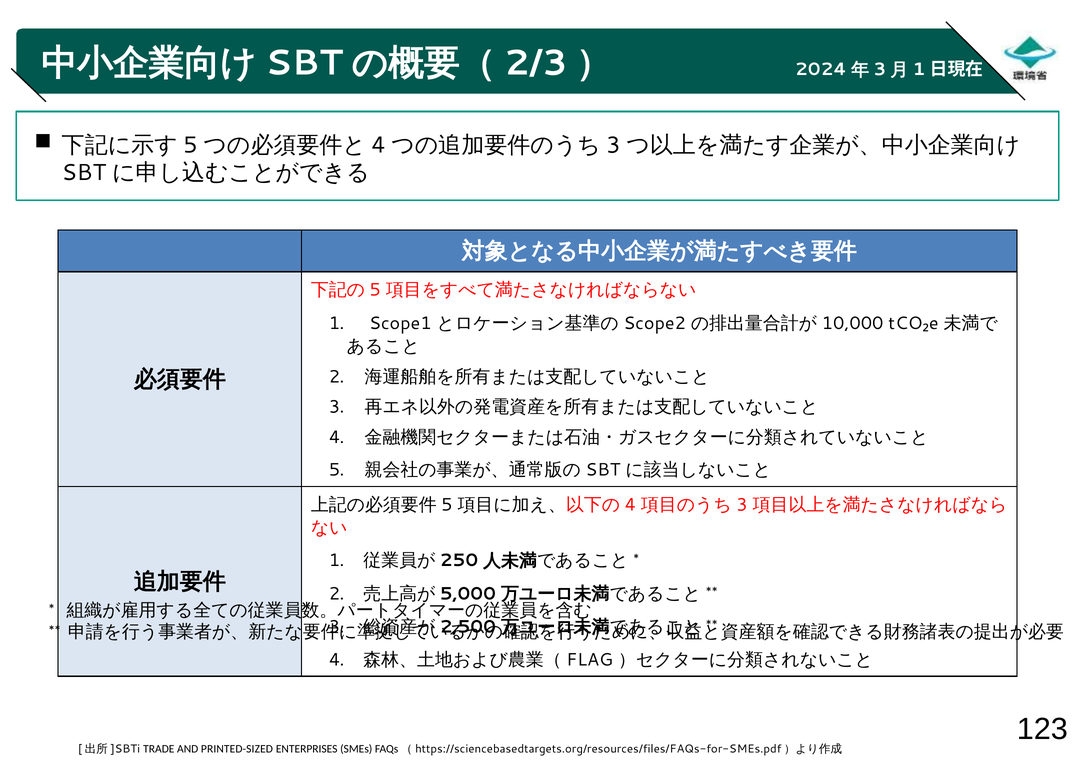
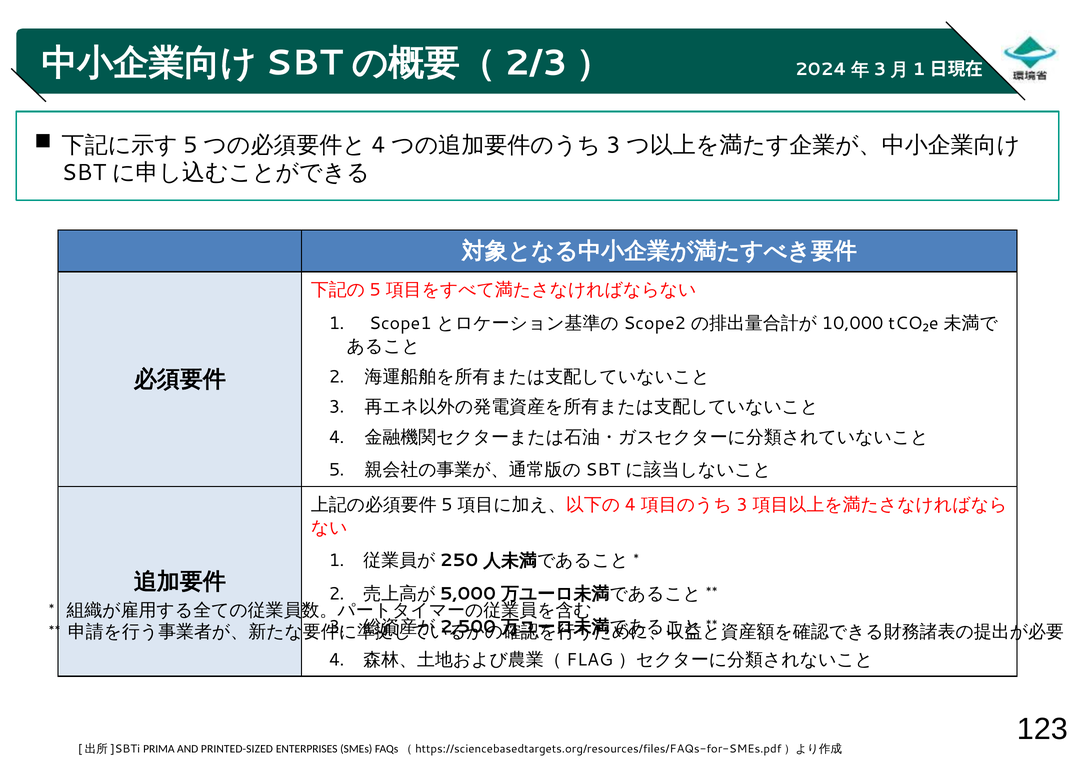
TRADE: TRADE -> PRIMA
